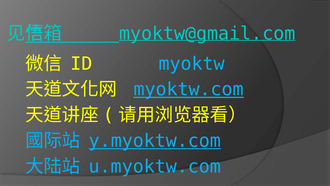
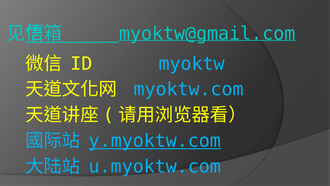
myoktw.com underline: present -> none
